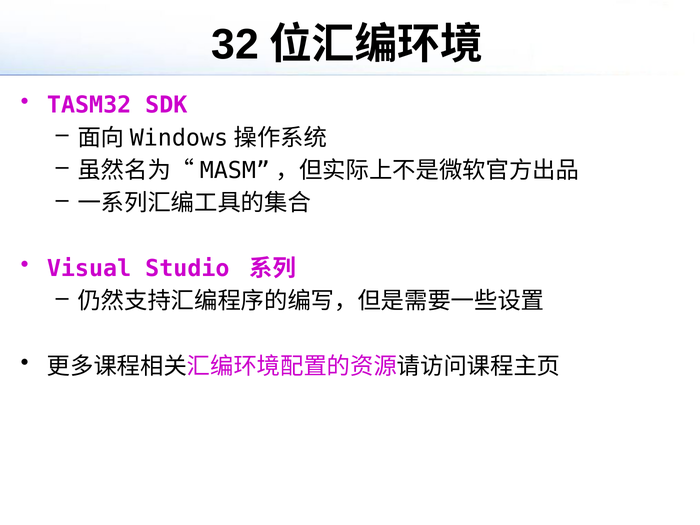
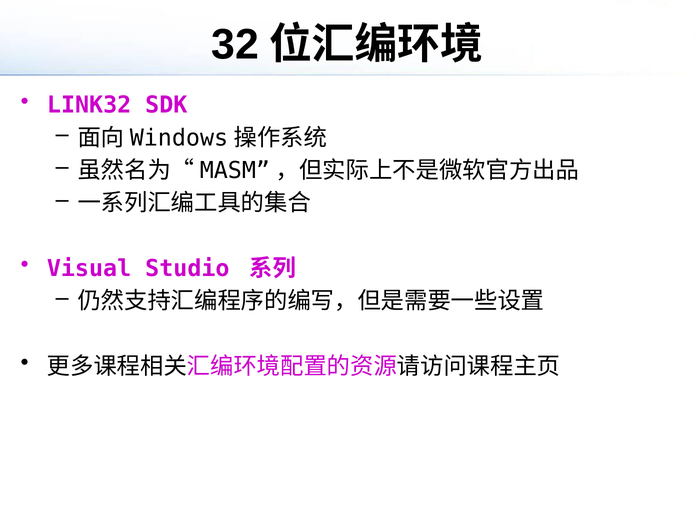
TASM32: TASM32 -> LINK32
